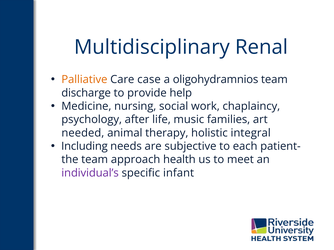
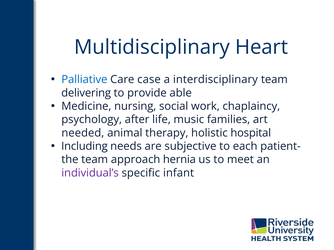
Renal: Renal -> Heart
Palliative colour: orange -> blue
oligohydramnios: oligohydramnios -> interdisciplinary
discharge: discharge -> delivering
help: help -> able
integral: integral -> hospital
health: health -> hernia
